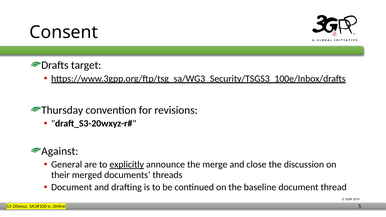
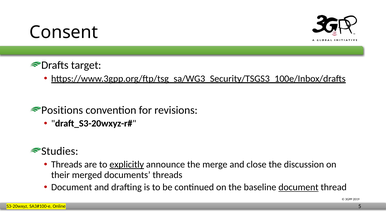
Thursday: Thursday -> Positions
Against: Against -> Studies
General at (67, 165): General -> Threads
document at (298, 187) underline: none -> present
